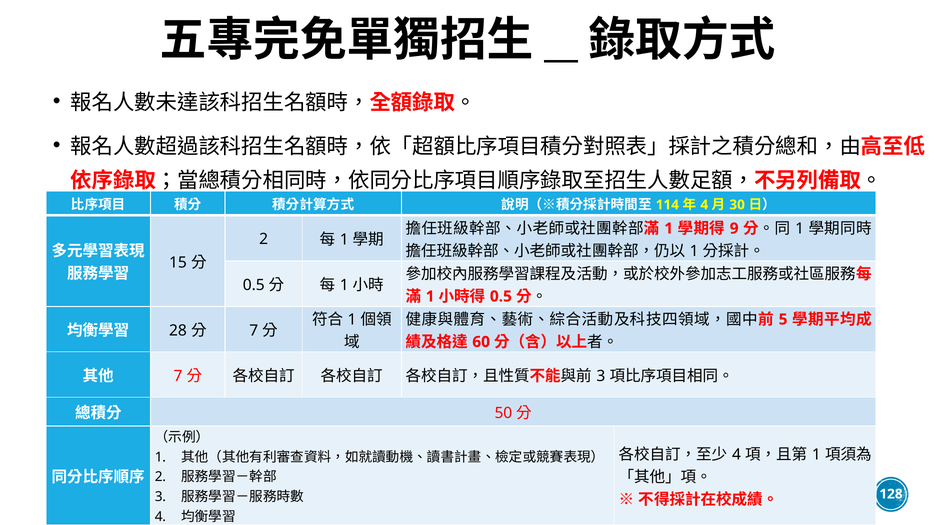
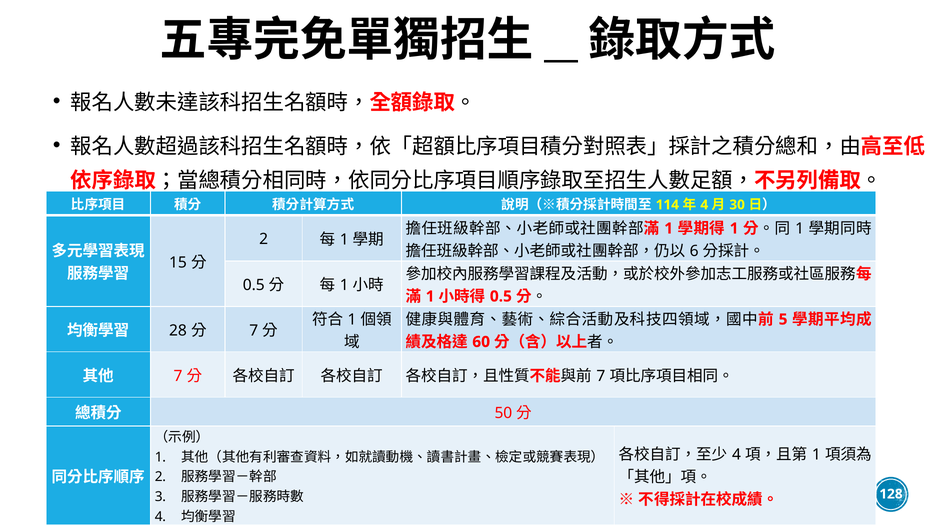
9 at (734, 229): 9 -> 1
1 at (694, 251): 1 -> 6
3 at (601, 376): 3 -> 7
